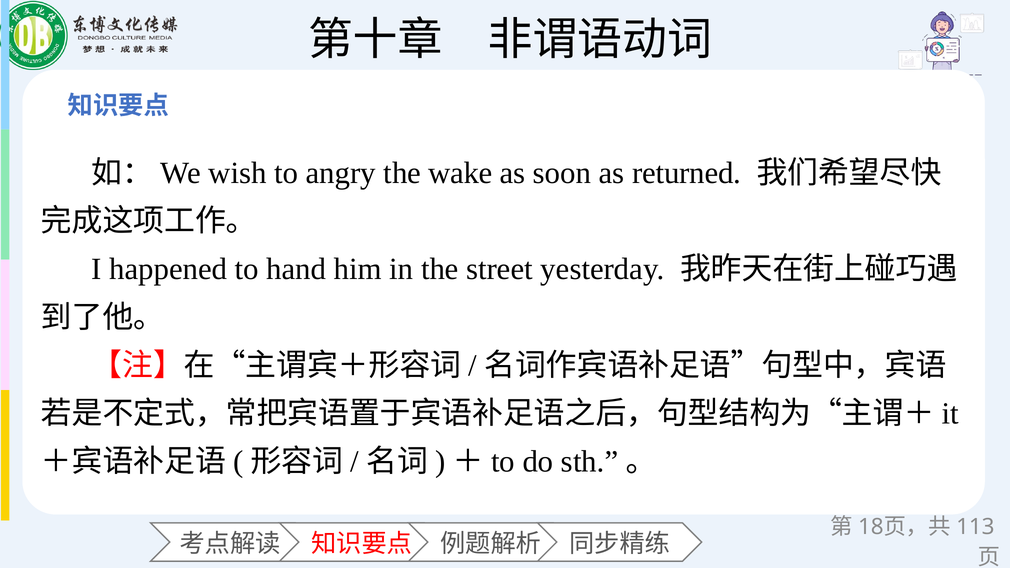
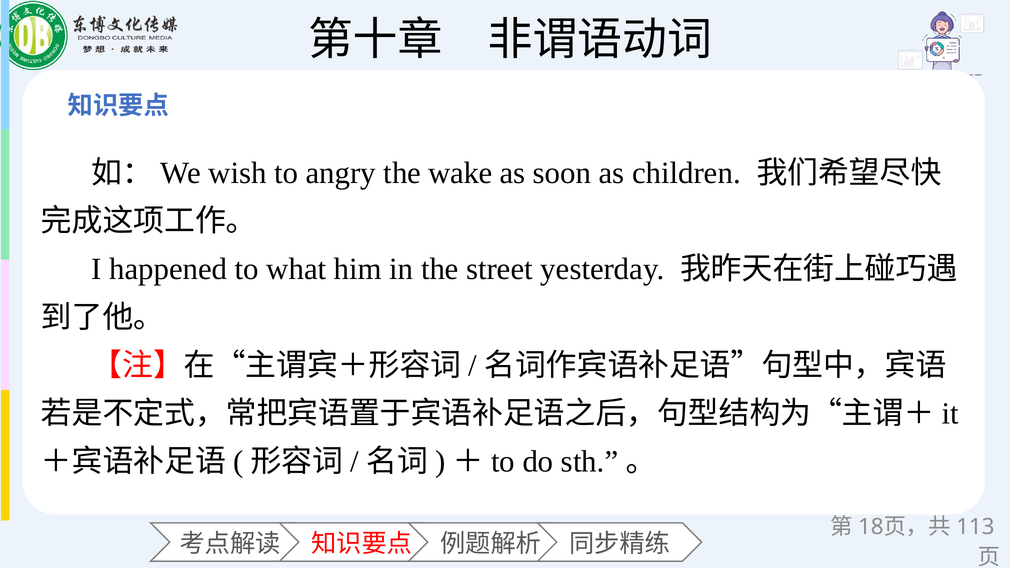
returned: returned -> children
hand: hand -> what
